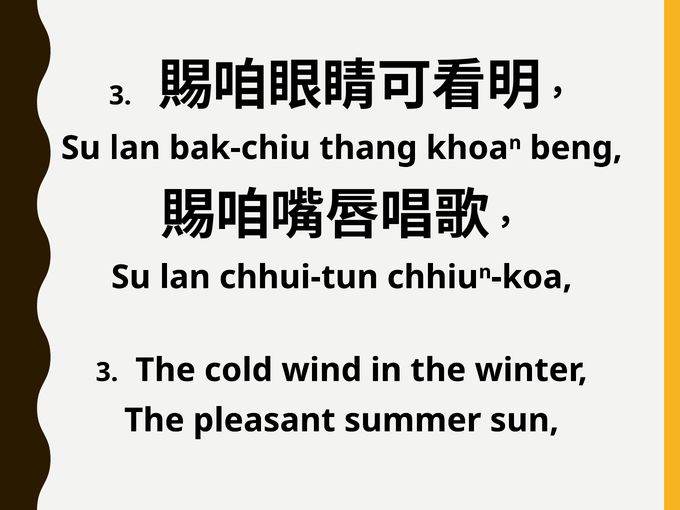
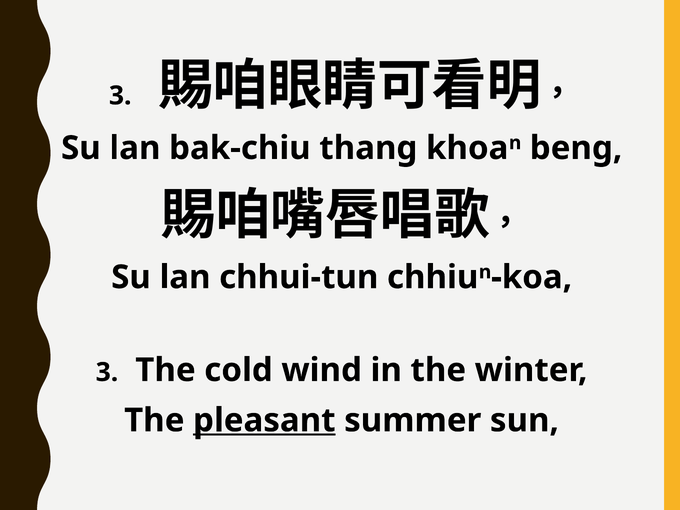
pleasant underline: none -> present
